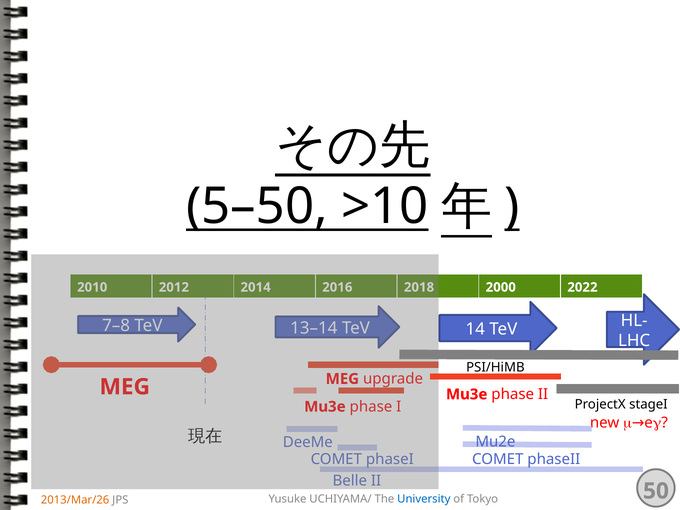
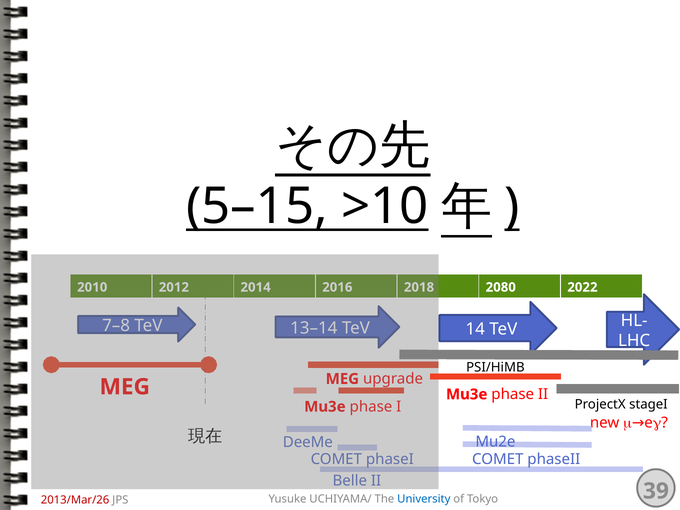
5–50: 5–50 -> 5–15
2000: 2000 -> 2080
50: 50 -> 39
2013/Mar/26 colour: orange -> red
